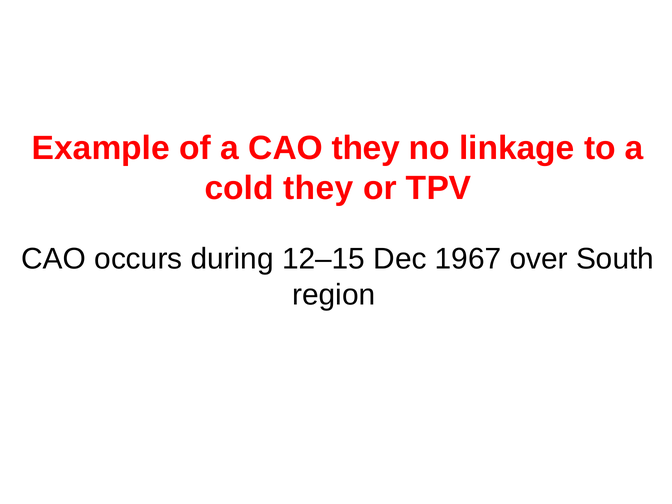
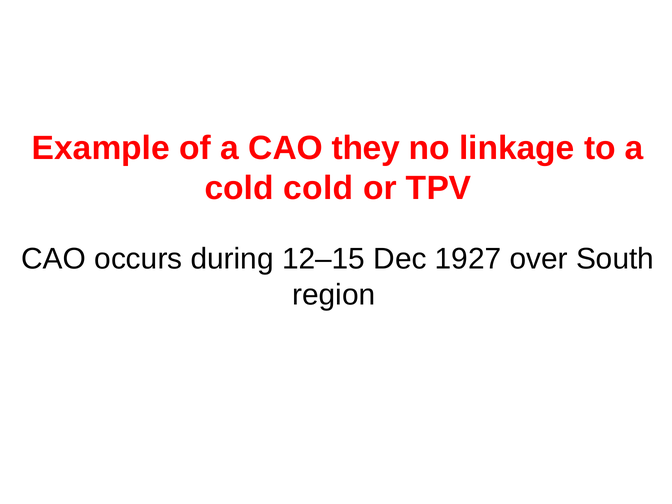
cold they: they -> cold
1967: 1967 -> 1927
